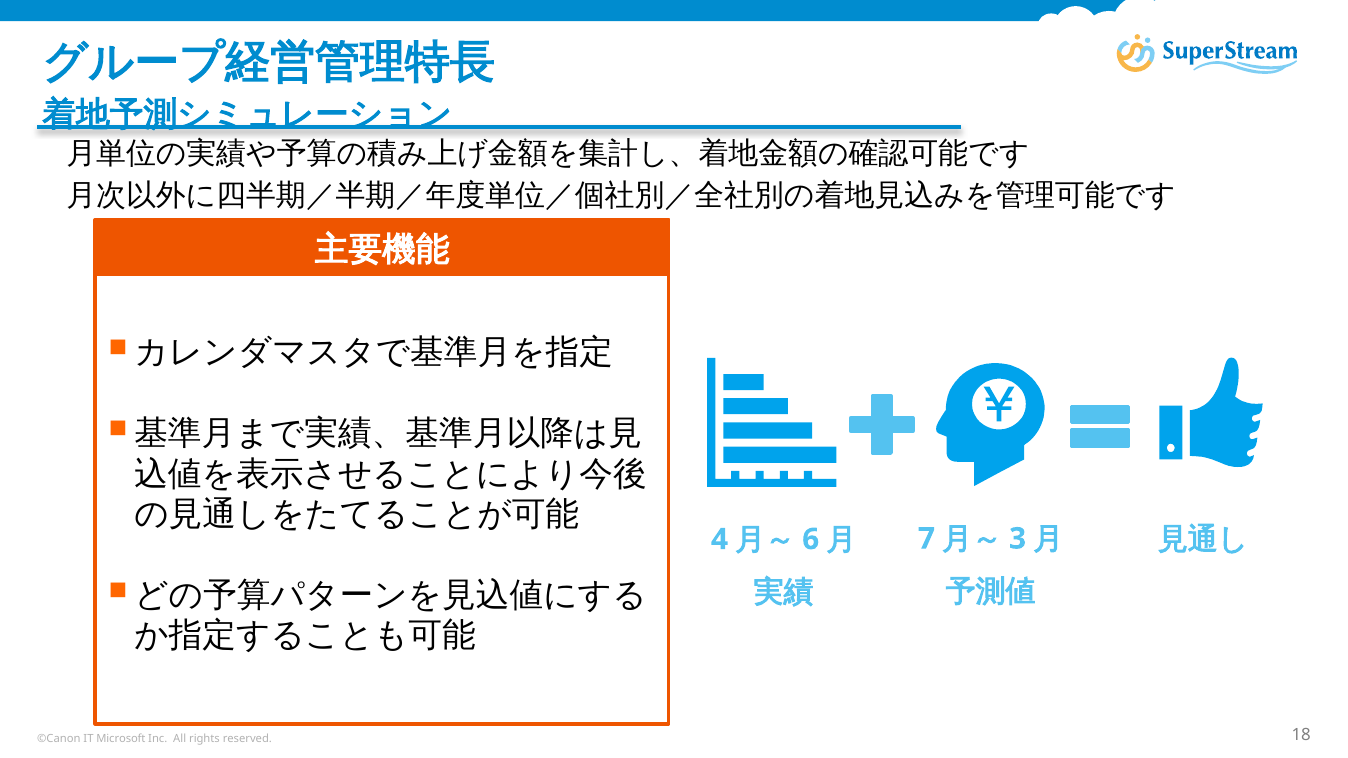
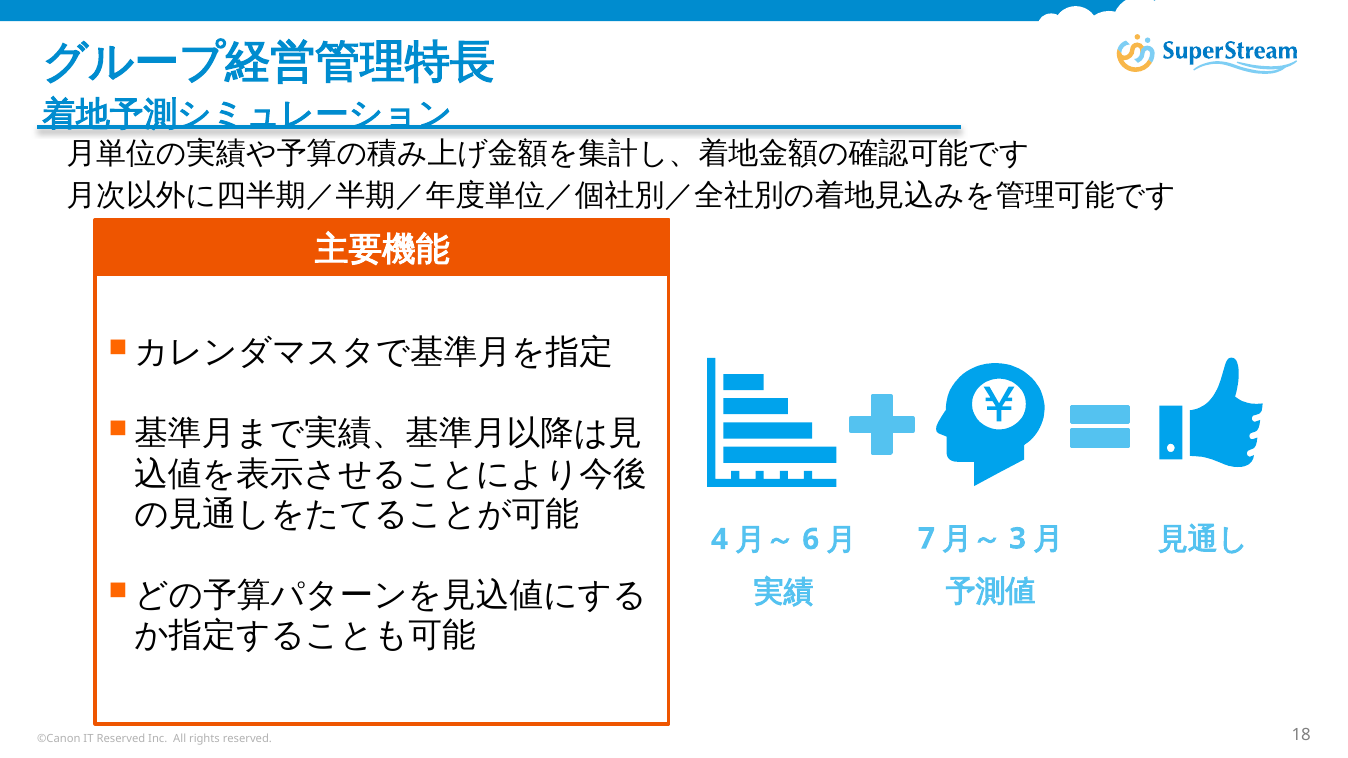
IT Microsoft: Microsoft -> Reserved
